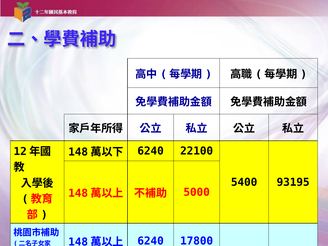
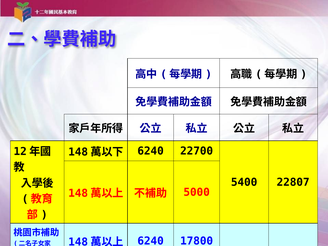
22100: 22100 -> 22700
93195: 93195 -> 22807
